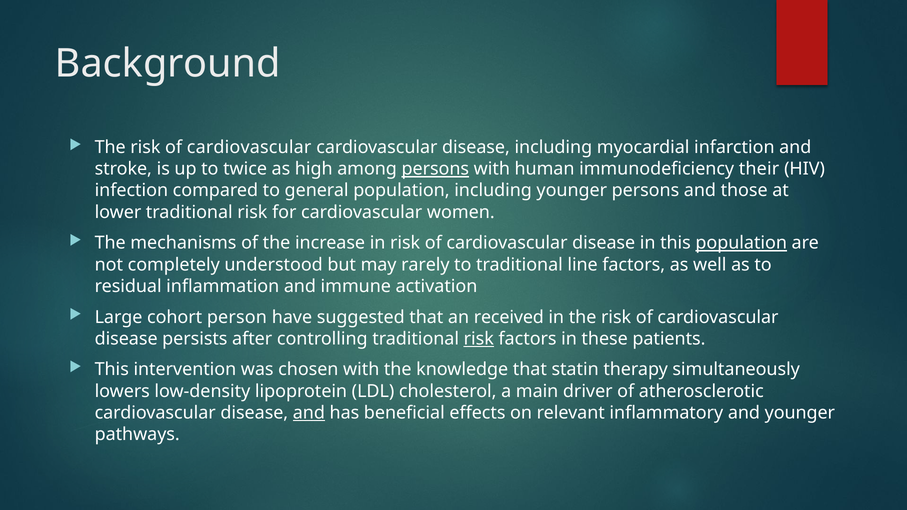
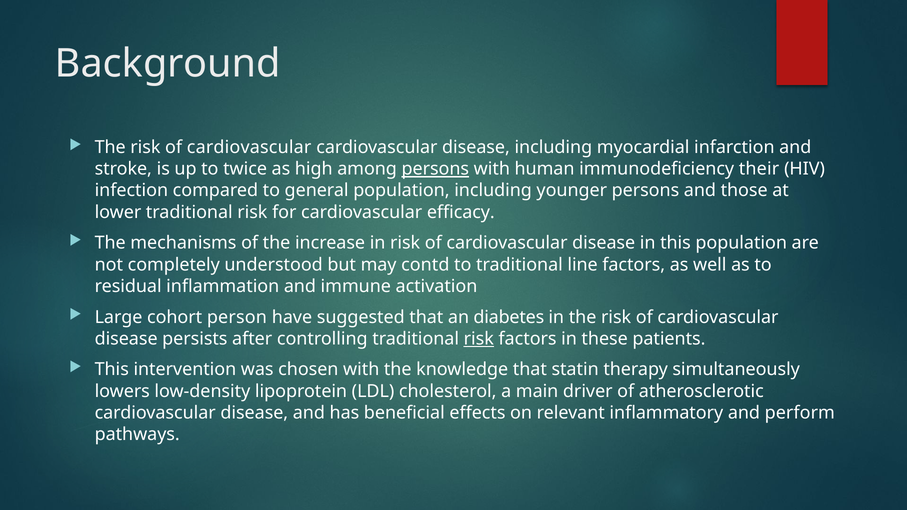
women: women -> efficacy
population at (741, 243) underline: present -> none
rarely: rarely -> contd
received: received -> diabetes
and at (309, 413) underline: present -> none
and younger: younger -> perform
